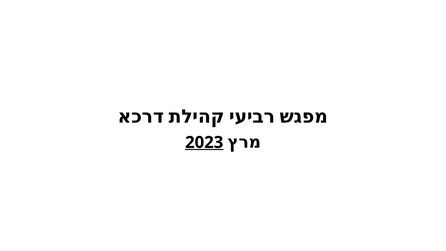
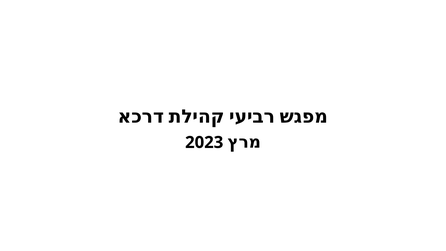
2023 underline: present -> none
